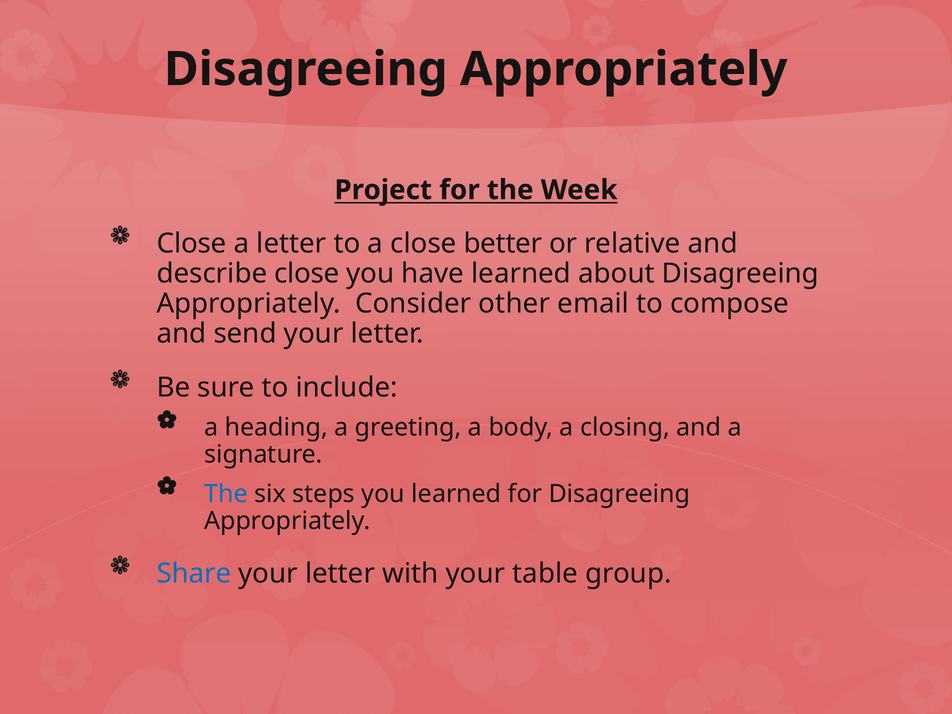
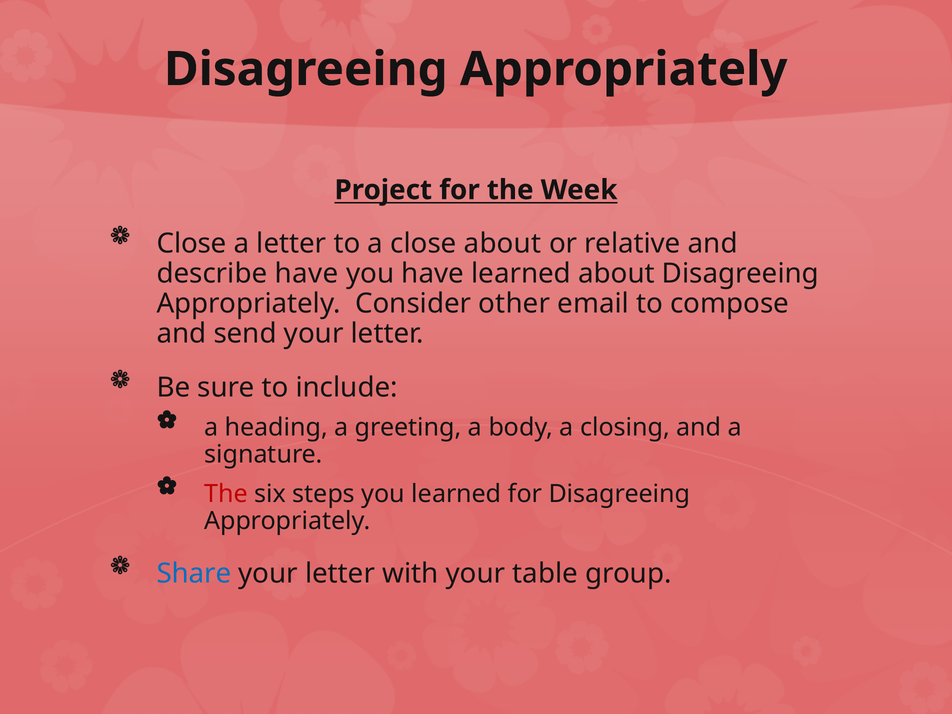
close better: better -> about
describe close: close -> have
The at (226, 494) colour: blue -> red
